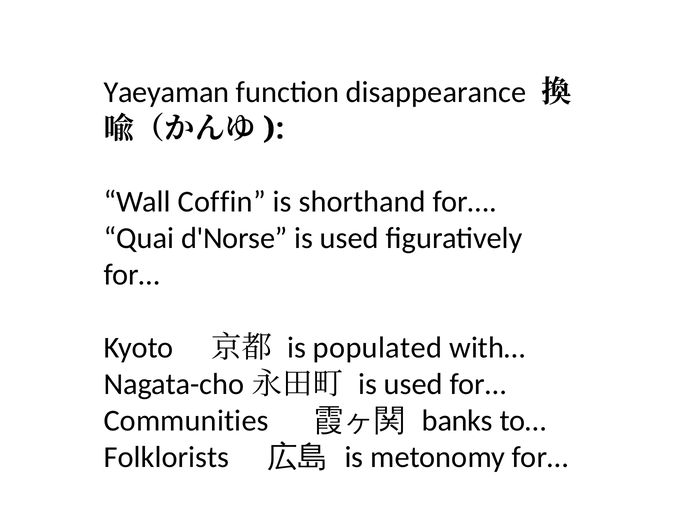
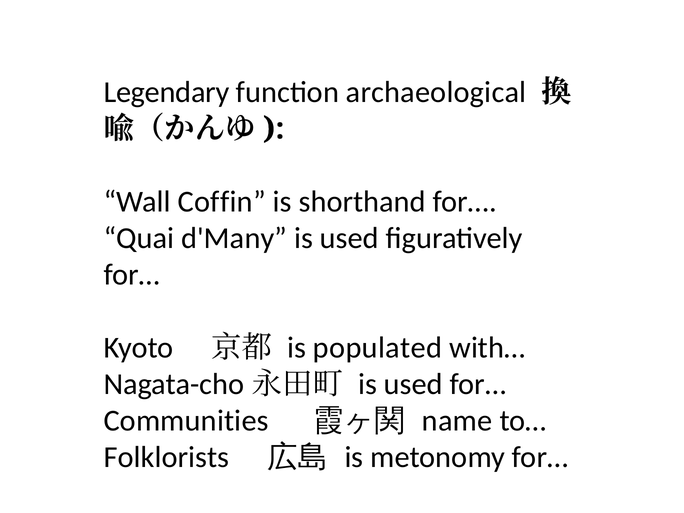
Yaeyaman: Yaeyaman -> Legendary
disappearance: disappearance -> archaeological
d'Norse: d'Norse -> d'Many
banks: banks -> name
